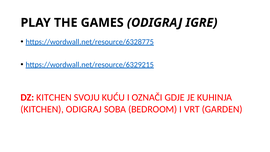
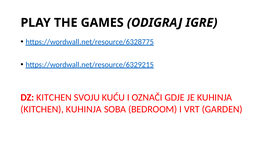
KITCHEN ODIGRAJ: ODIGRAJ -> KUHINJA
